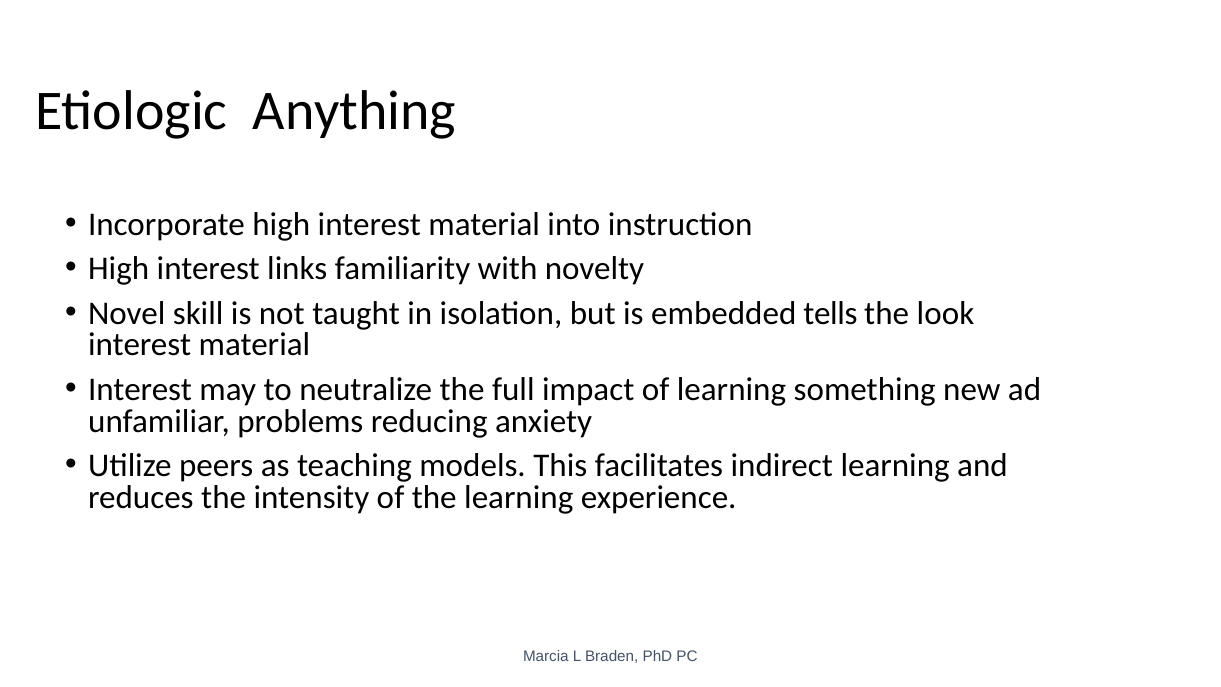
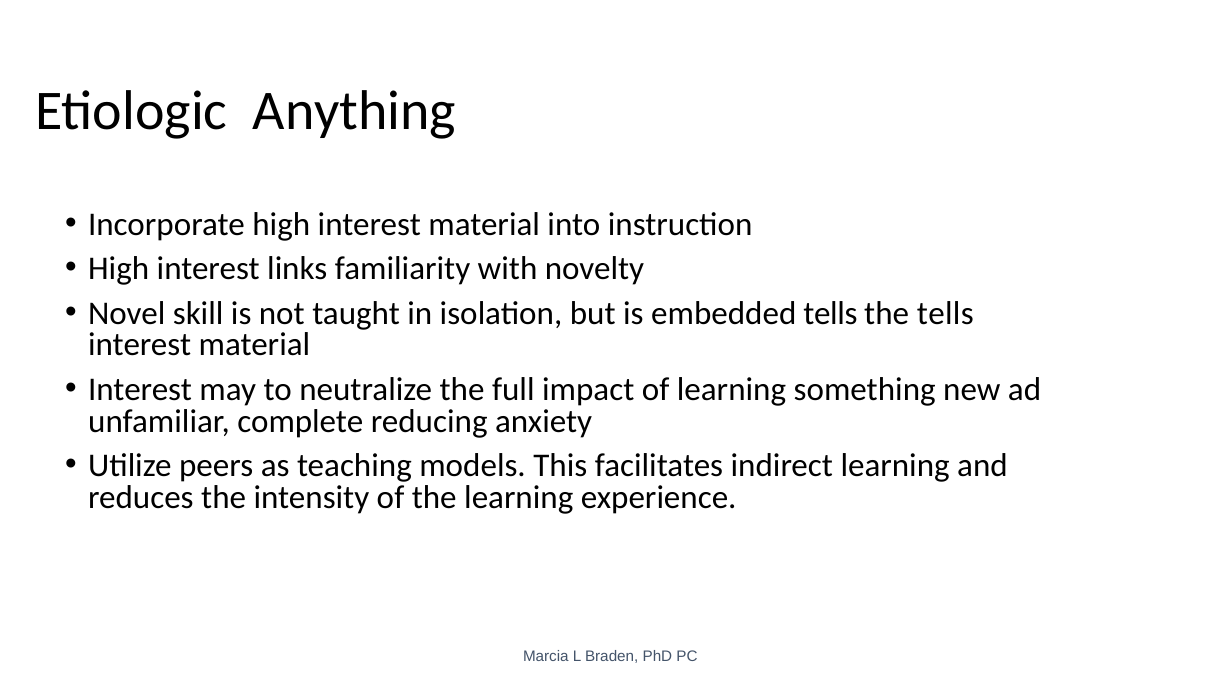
the look: look -> tells
problems: problems -> complete
